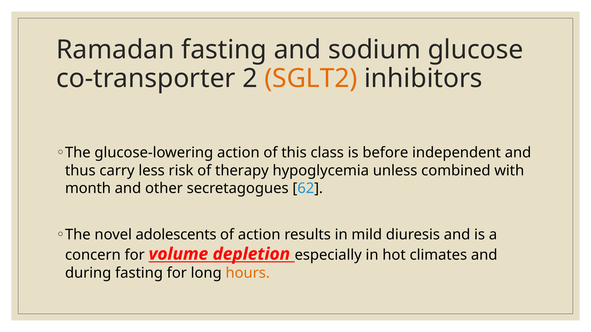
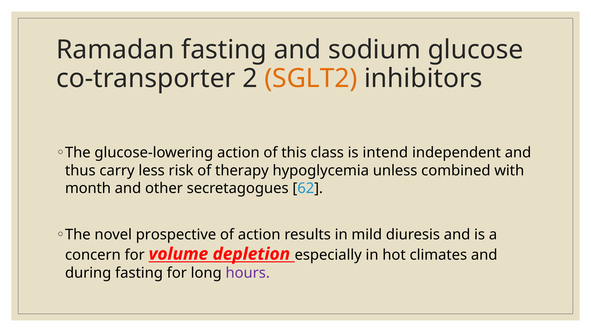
before: before -> intend
adolescents: adolescents -> prospective
hours colour: orange -> purple
